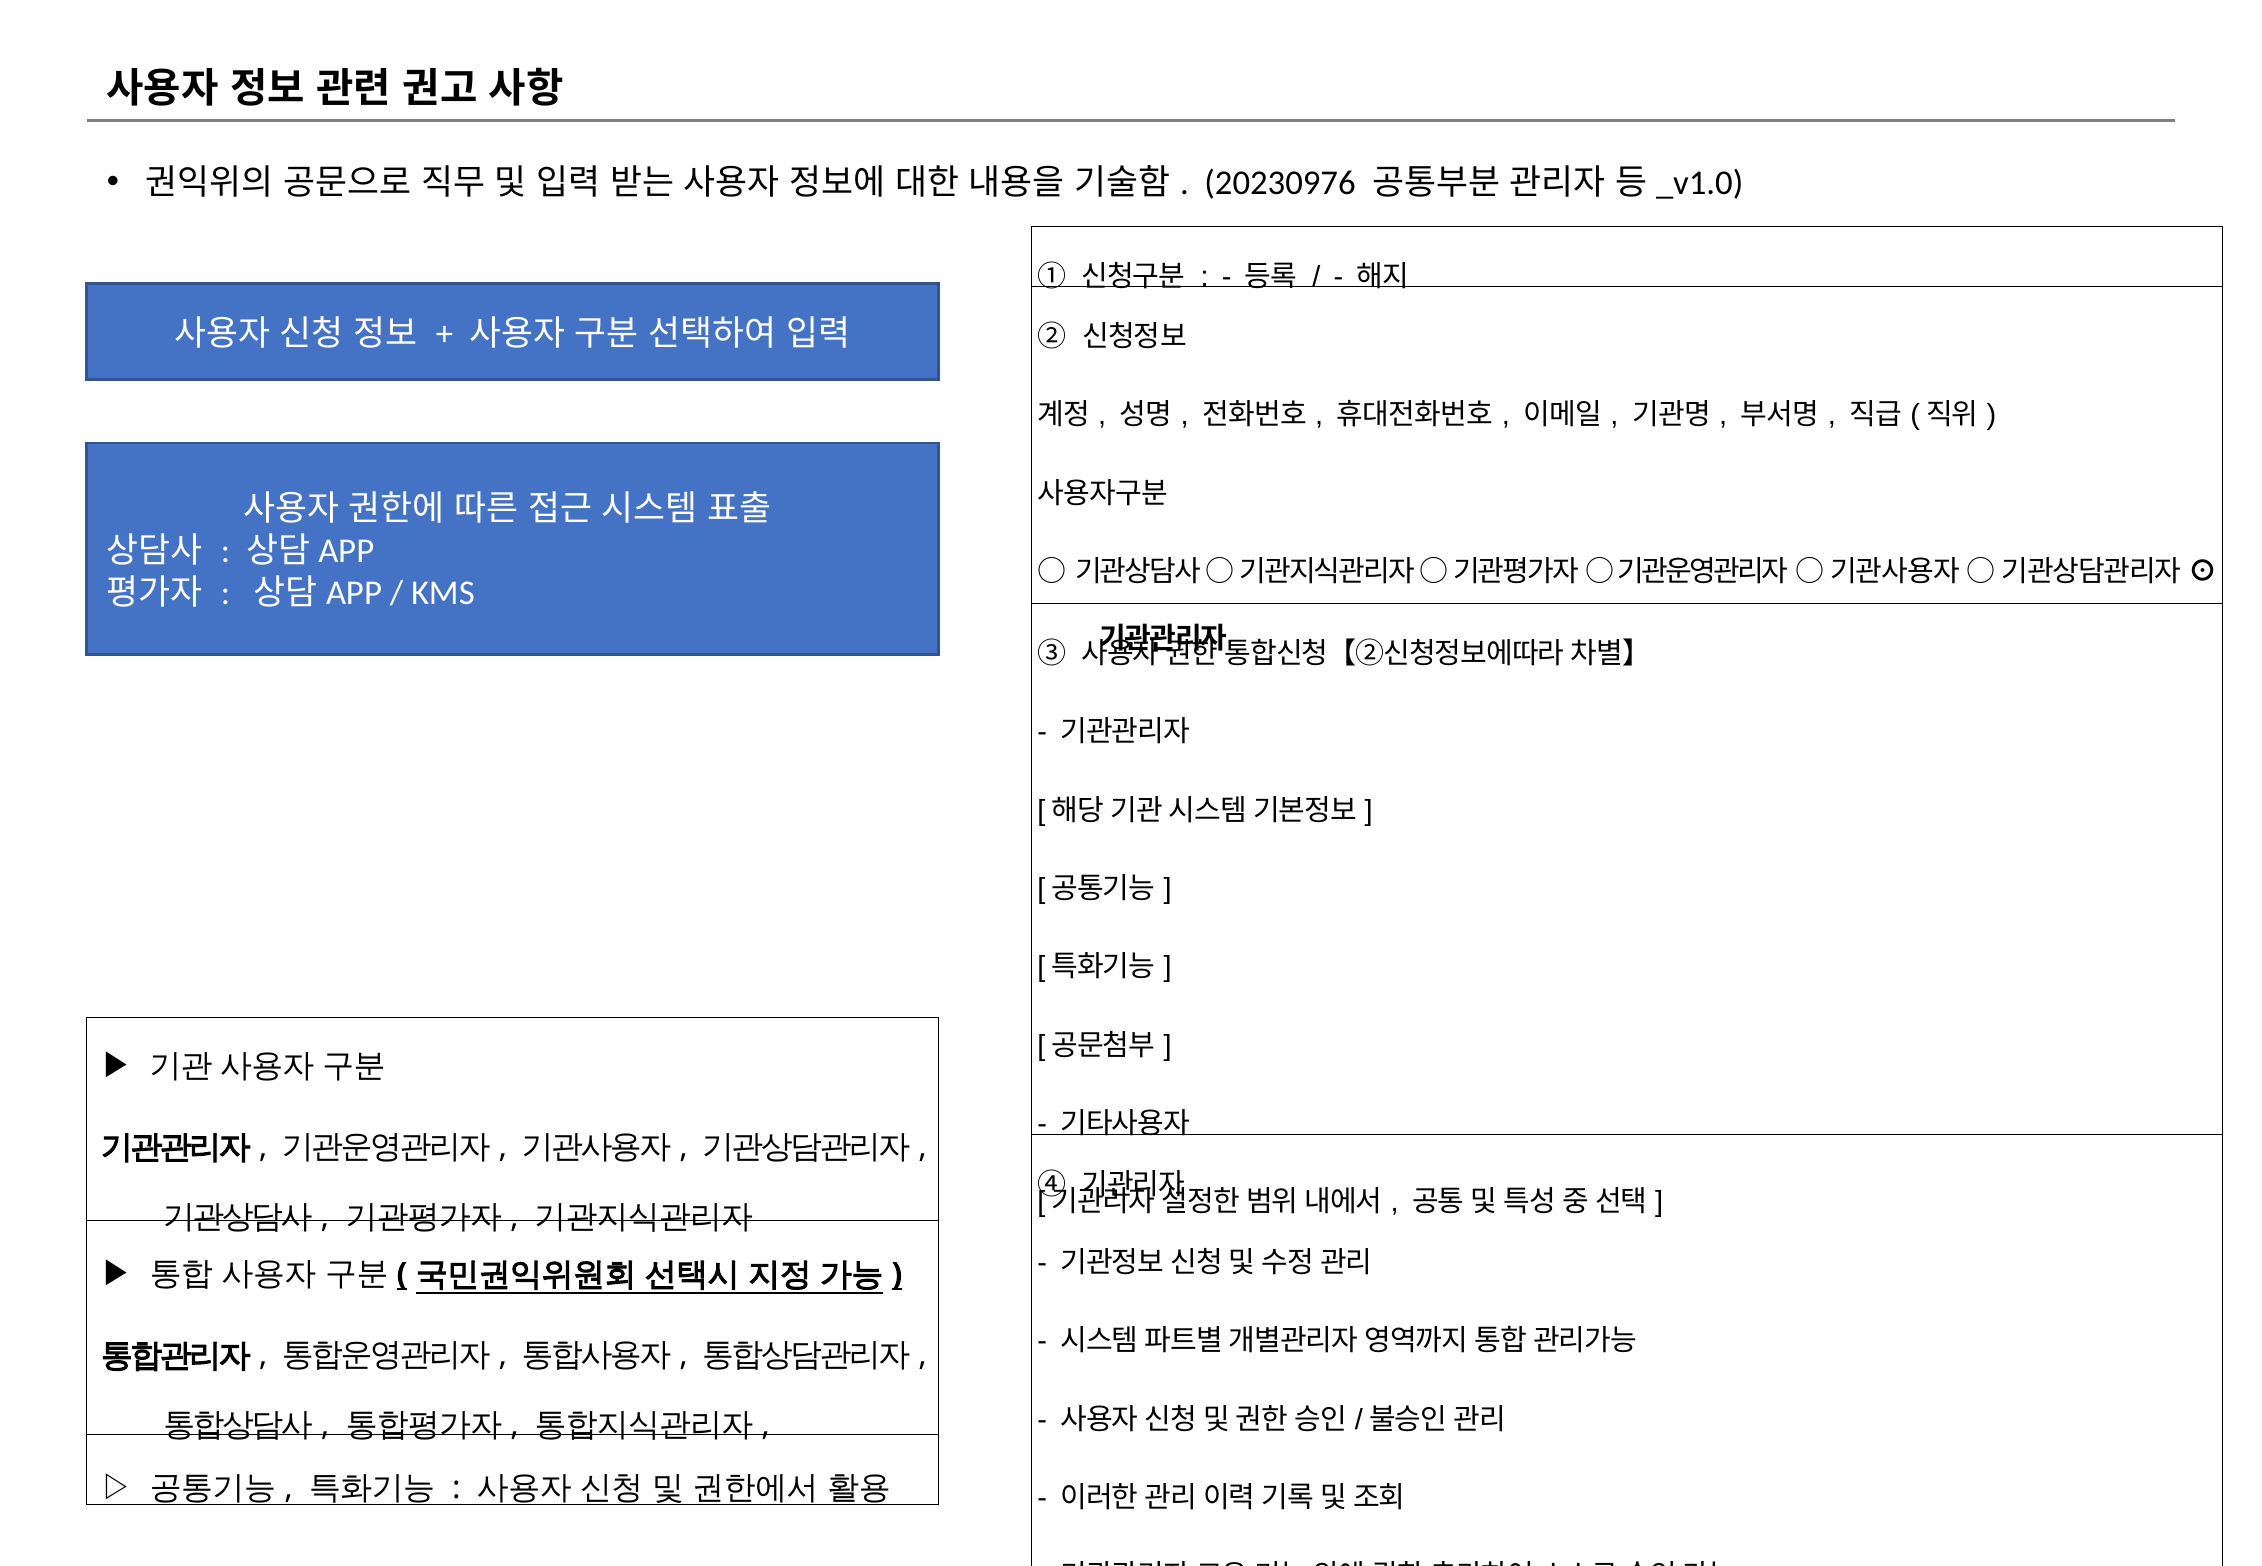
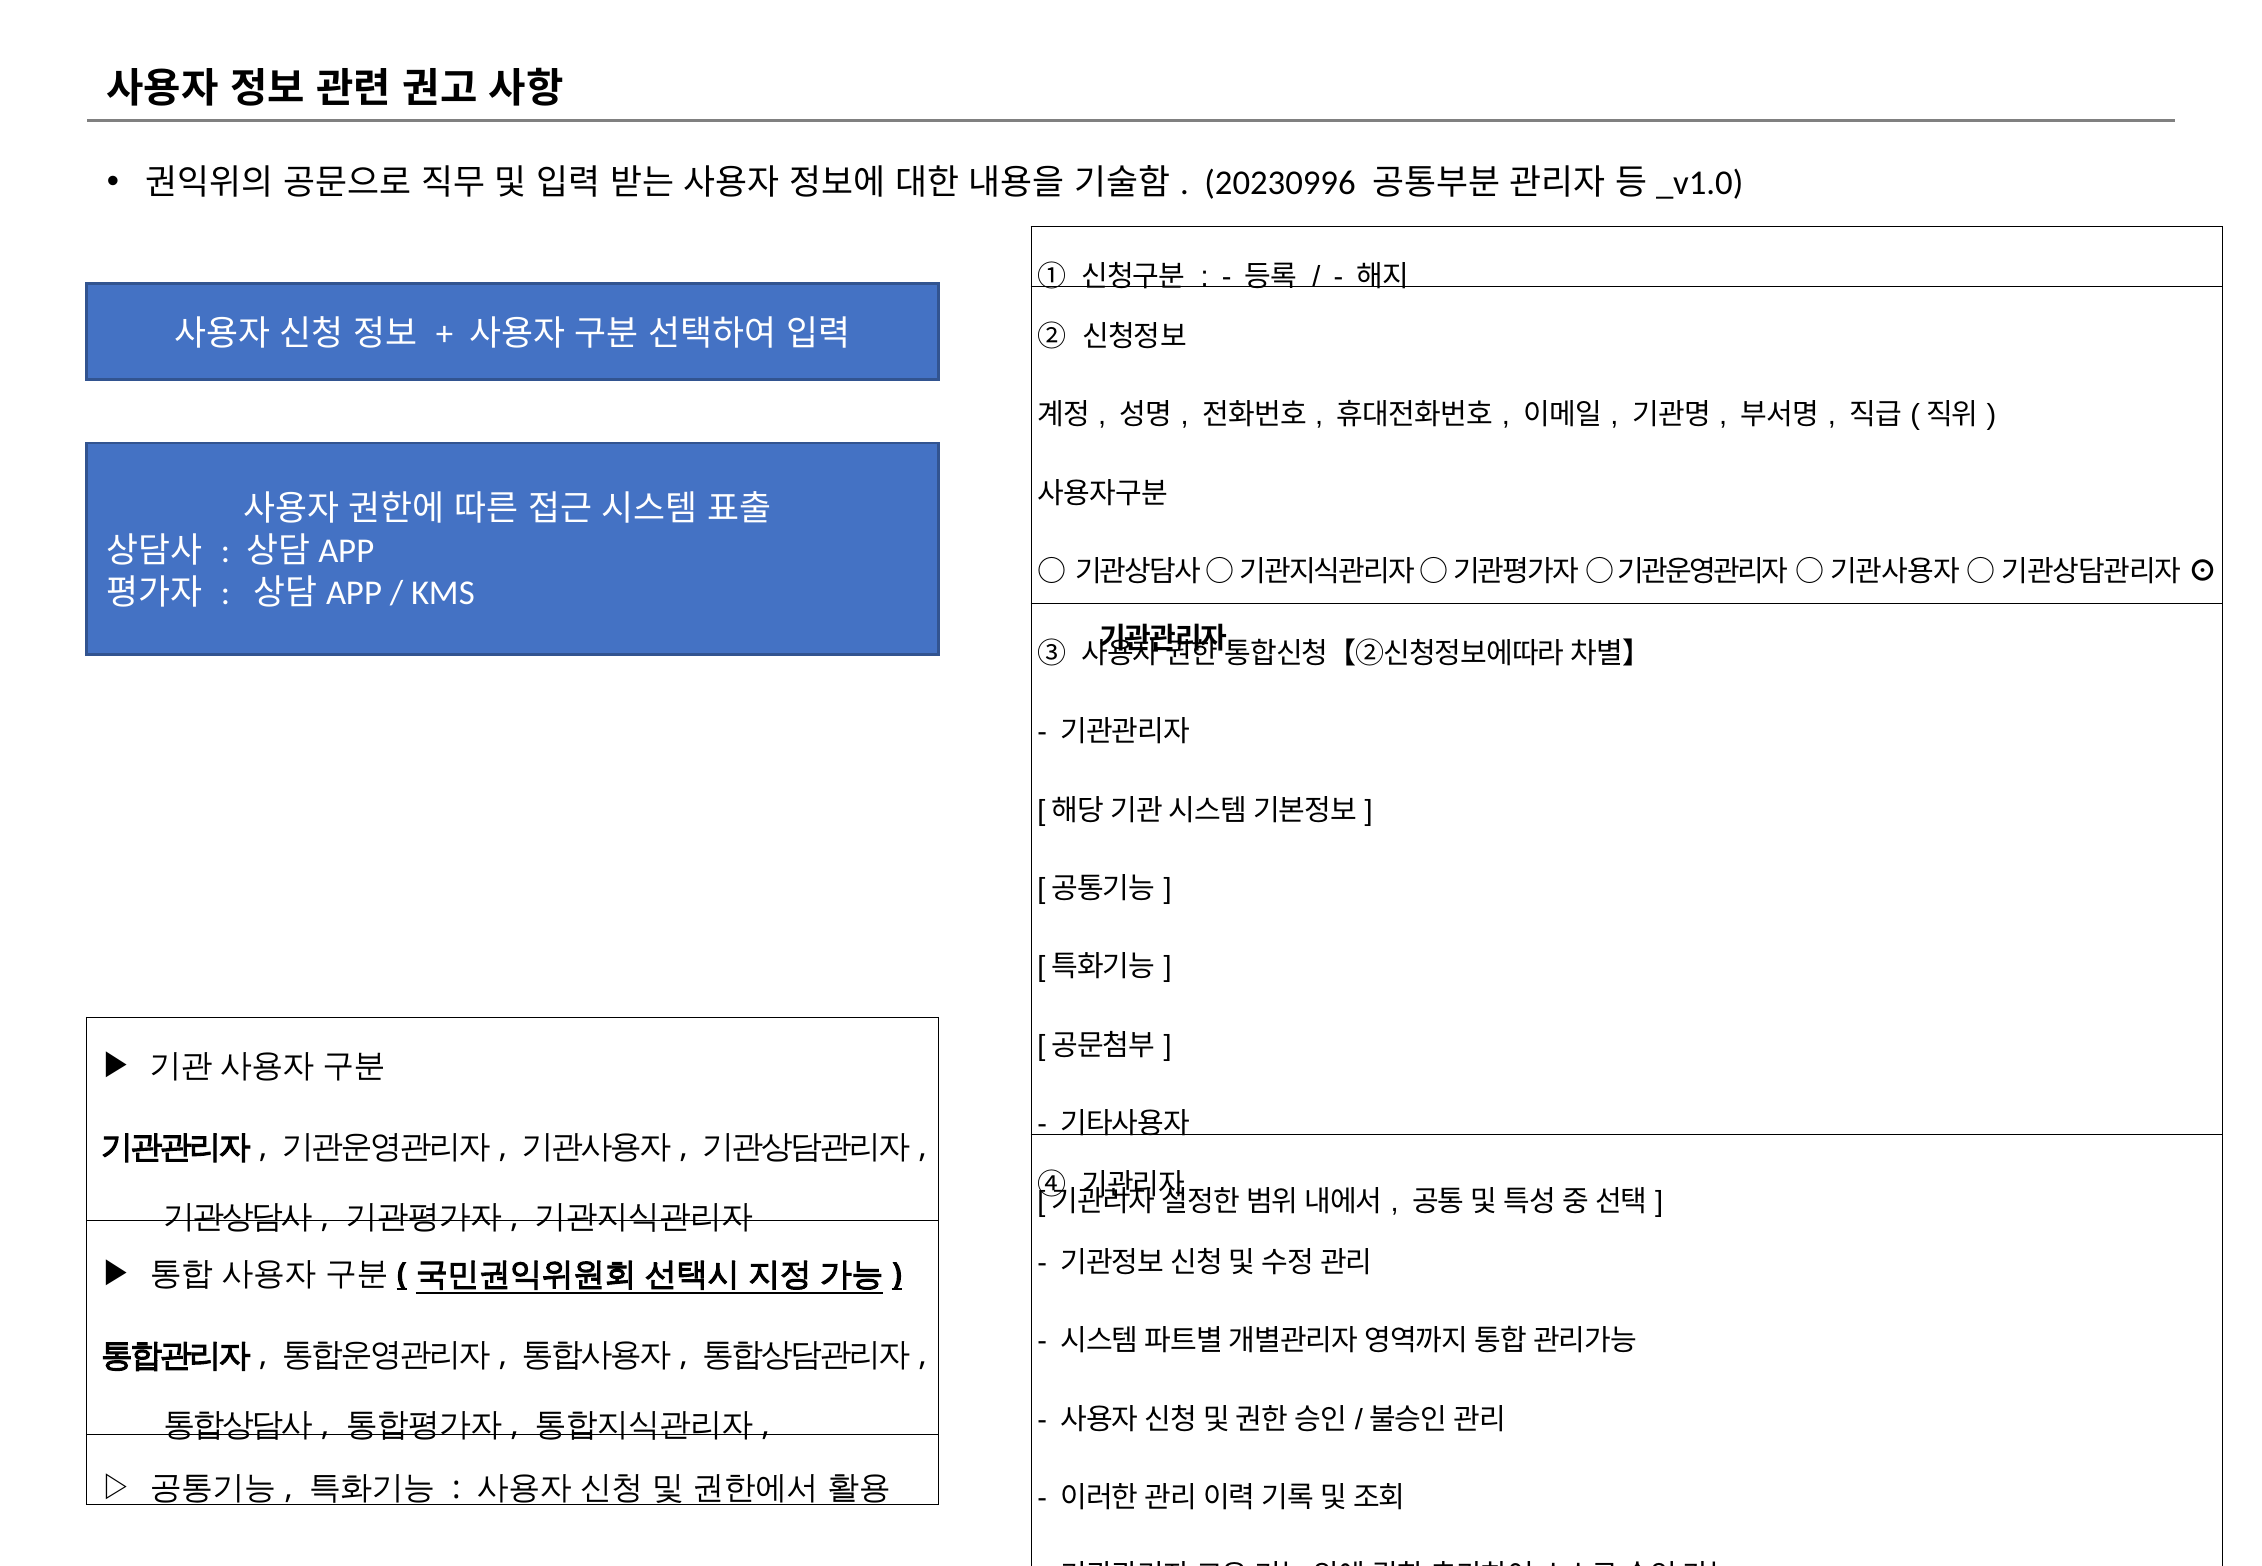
20230976: 20230976 -> 20230996
